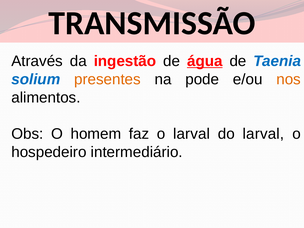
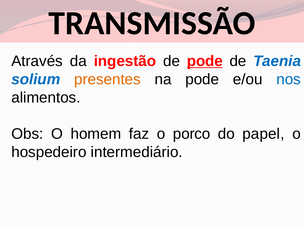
de água: água -> pode
nos colour: orange -> blue
o larval: larval -> porco
do larval: larval -> papel
